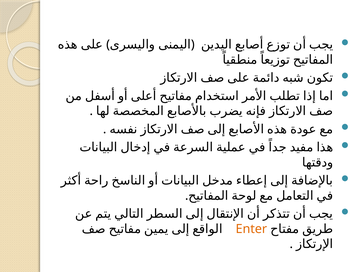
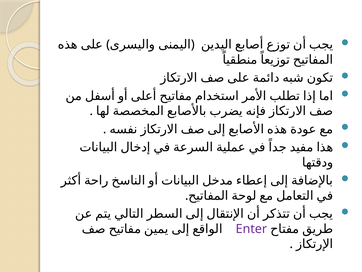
Enter colour: orange -> purple
